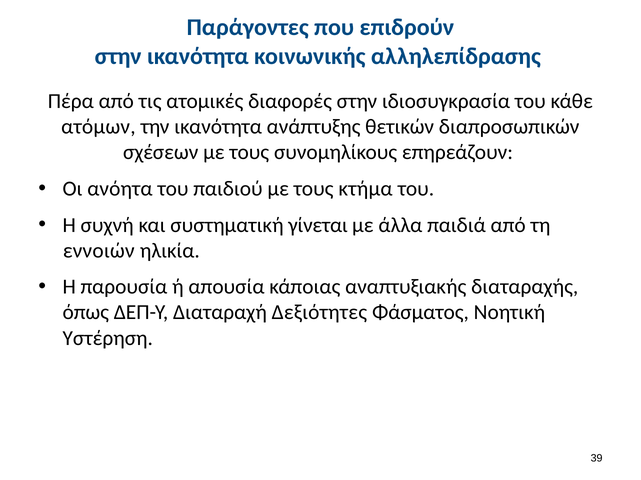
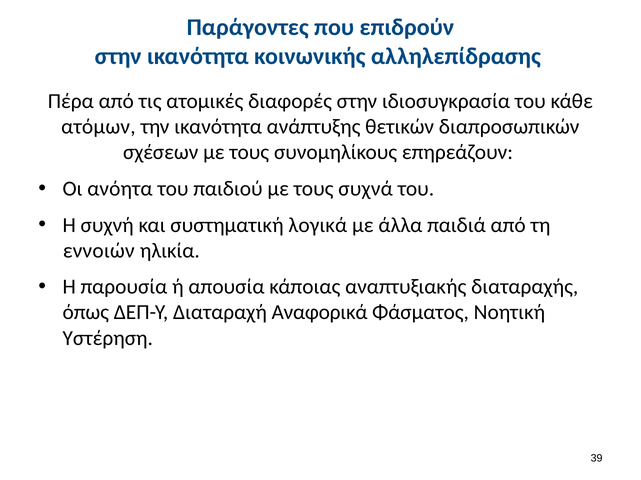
κτήμα: κτήμα -> συχνά
γίνεται: γίνεται -> λογικά
Δεξιότητες: Δεξιότητες -> Αναφορικά
